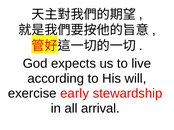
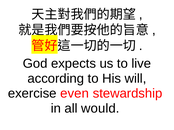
early: early -> even
arrival: arrival -> would
